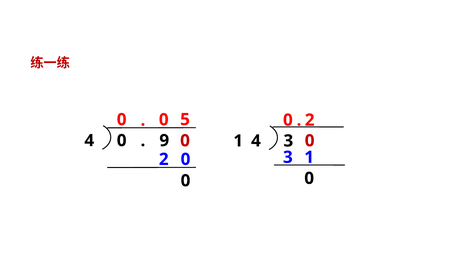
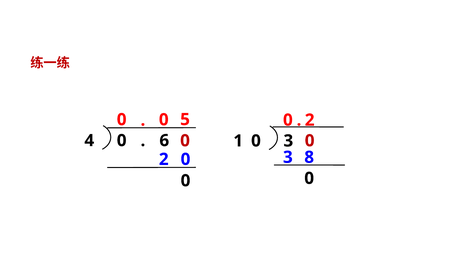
9: 9 -> 6
1 4: 4 -> 0
1 at (309, 157): 1 -> 8
